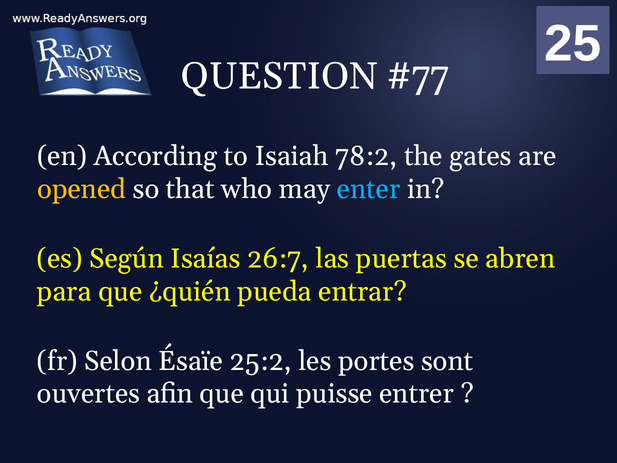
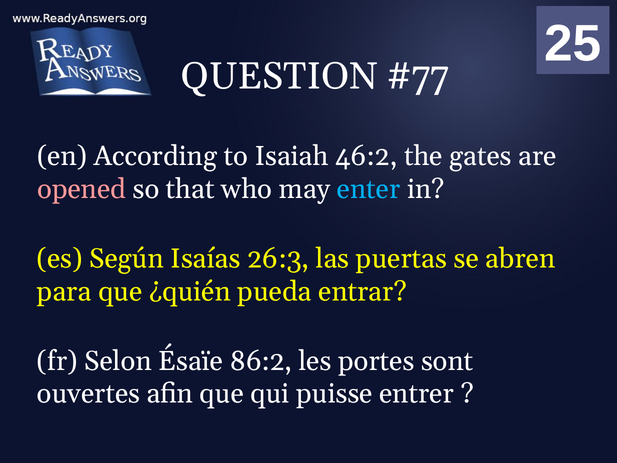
78:2: 78:2 -> 46:2
opened colour: yellow -> pink
26:7: 26:7 -> 26:3
25:2: 25:2 -> 86:2
